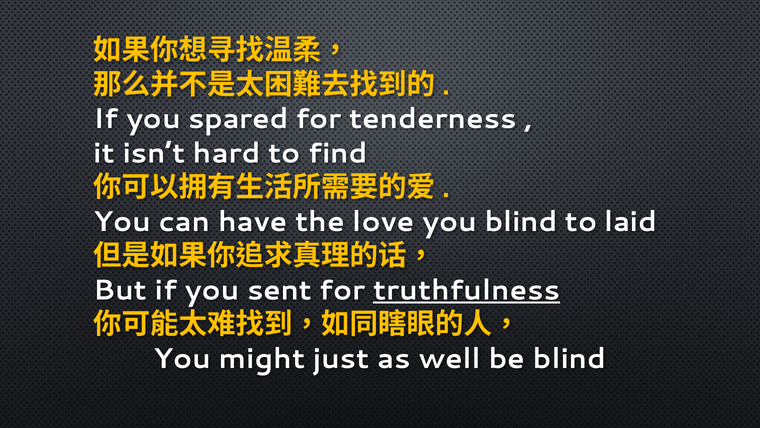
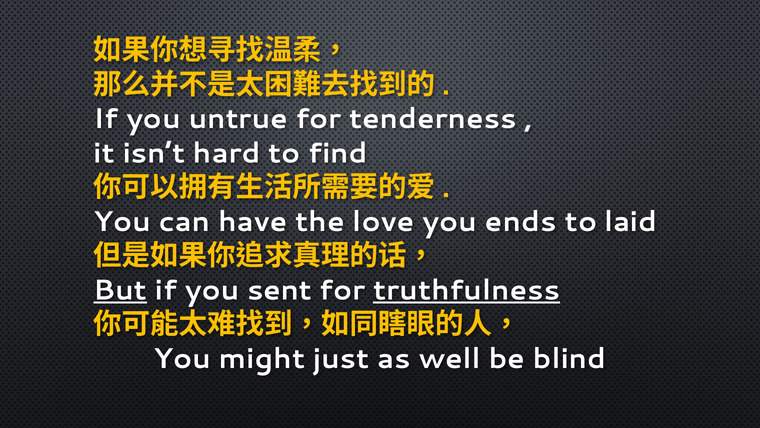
spared: spared -> untrue
you blind: blind -> ends
But underline: none -> present
